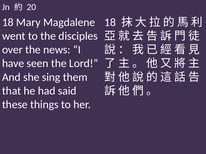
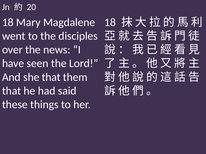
she sing: sing -> that
